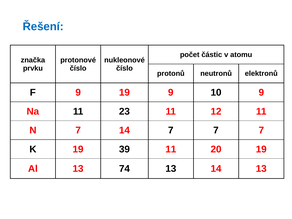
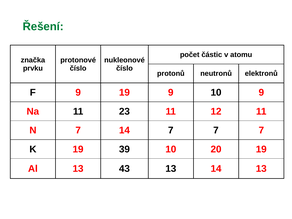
Řešení colour: blue -> green
39 11: 11 -> 10
74: 74 -> 43
